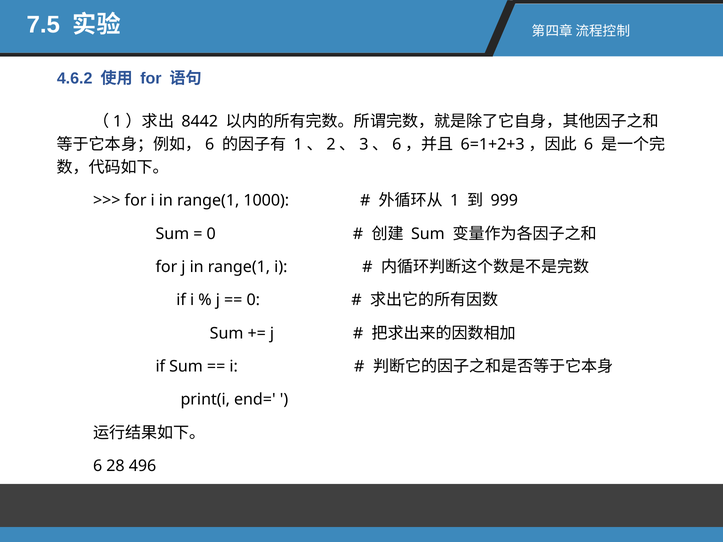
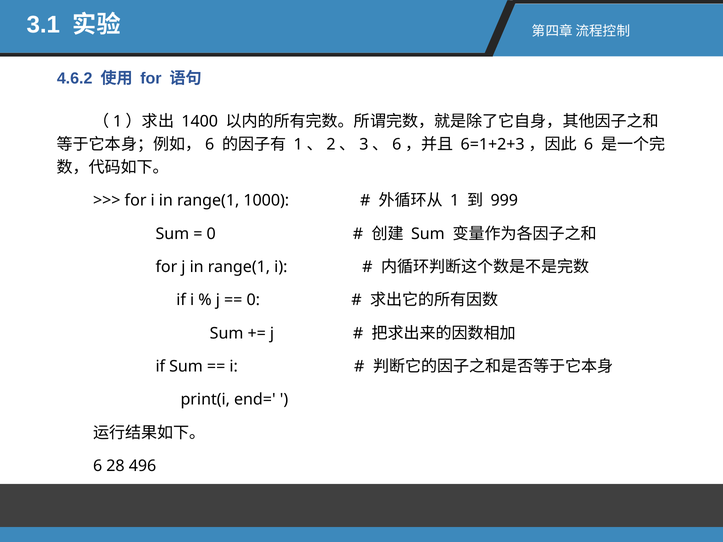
7.5: 7.5 -> 3.1
8442: 8442 -> 1400
